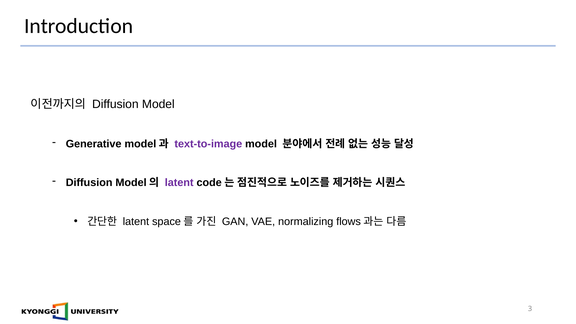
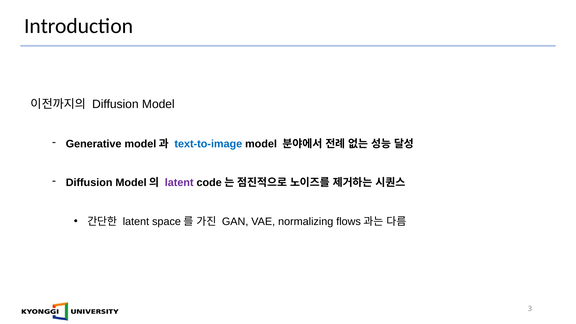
text-to-image colour: purple -> blue
